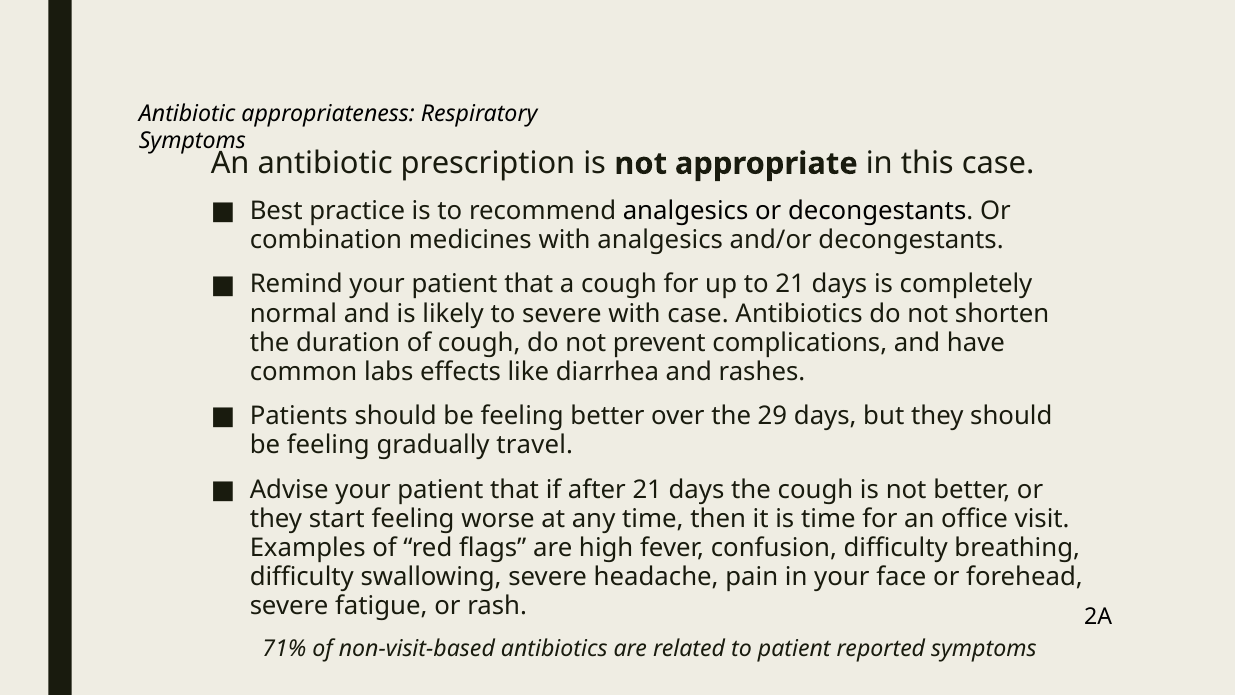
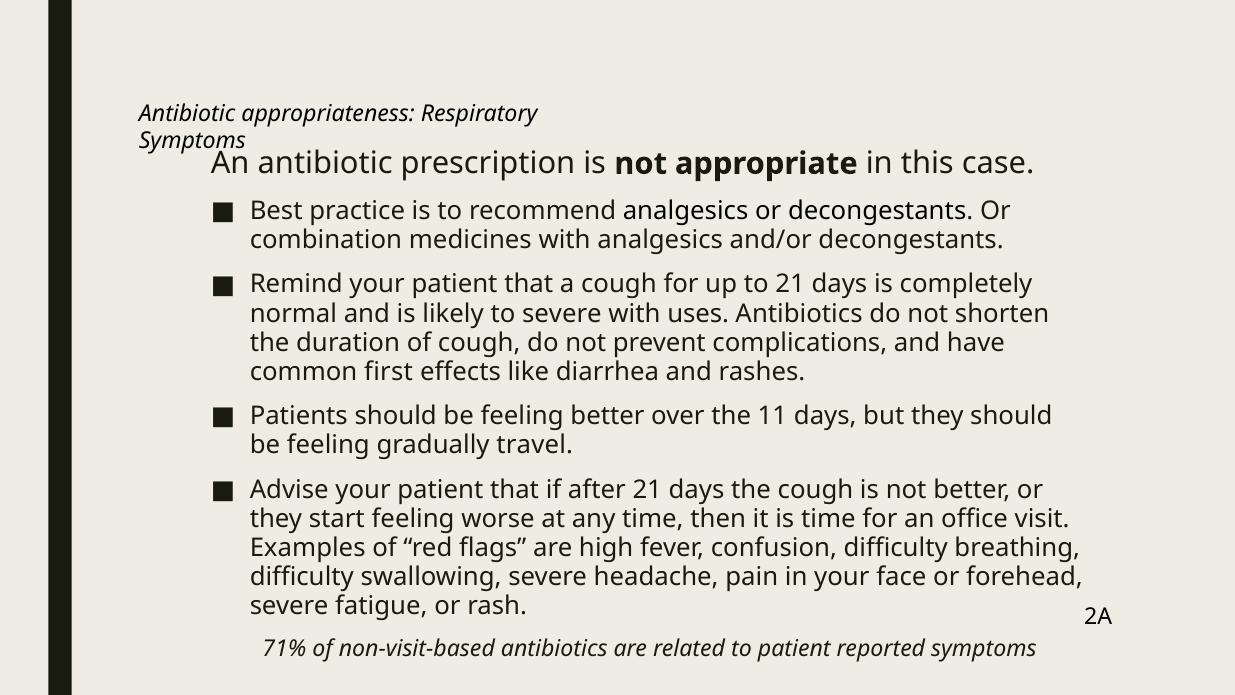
with case: case -> uses
labs: labs -> first
29: 29 -> 11
